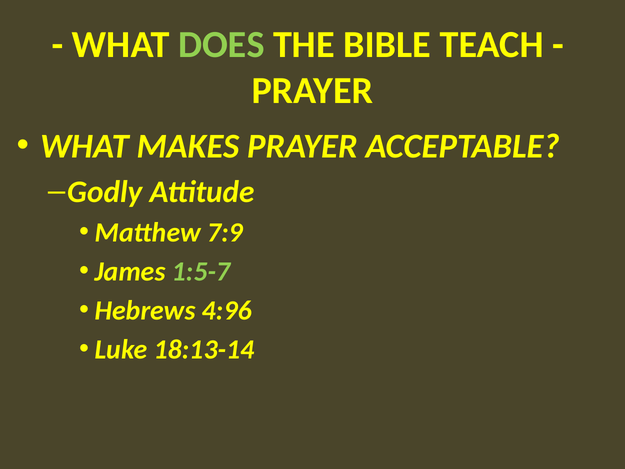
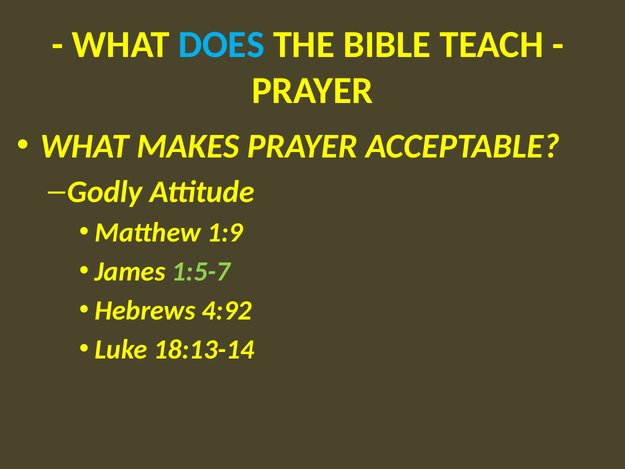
DOES colour: light green -> light blue
7:9: 7:9 -> 1:9
4:96: 4:96 -> 4:92
